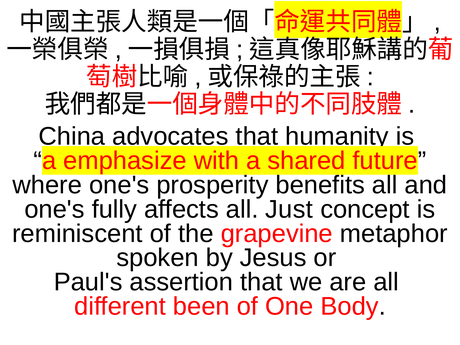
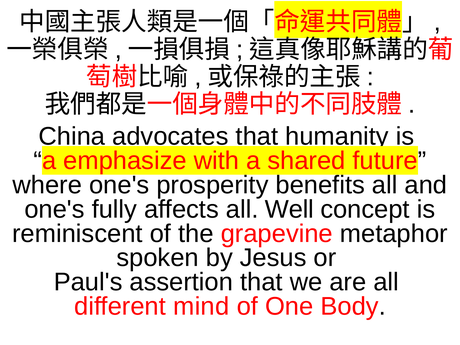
Just: Just -> Well
been: been -> mind
